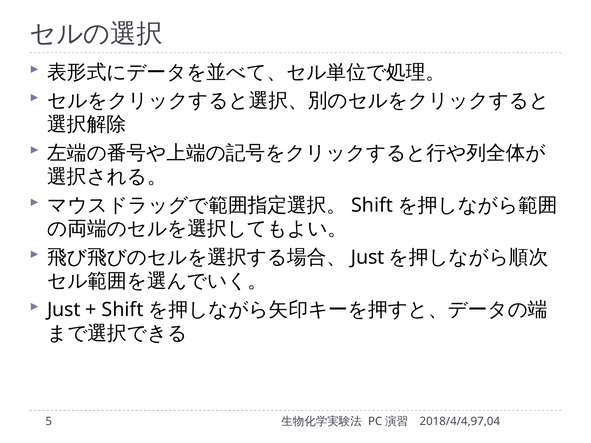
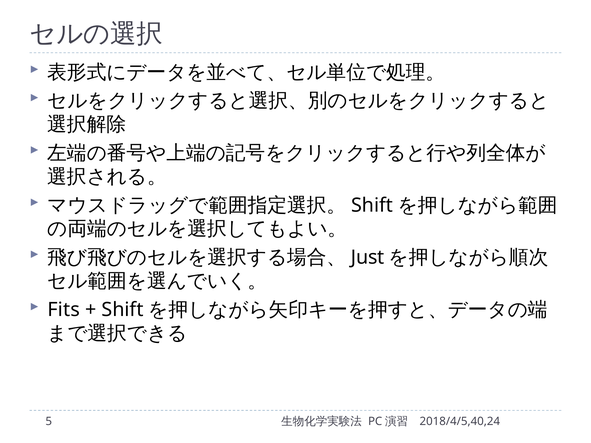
Just at (64, 310): Just -> Fits
2018/4/4,97,04: 2018/4/4,97,04 -> 2018/4/5,40,24
